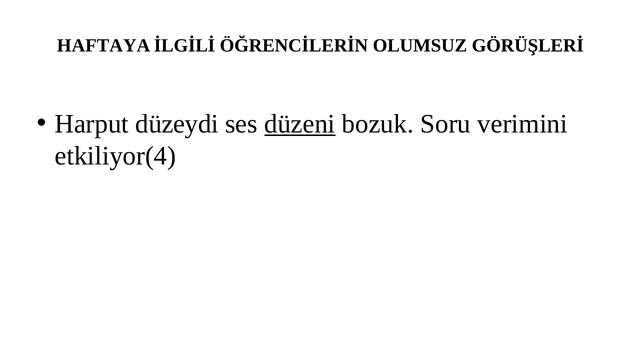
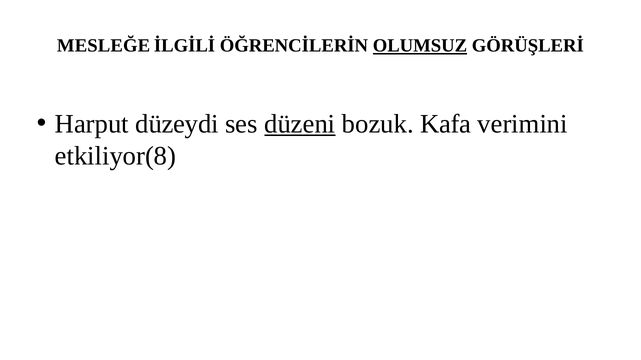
HAFTAYA: HAFTAYA -> MESLEĞE
OLUMSUZ underline: none -> present
Soru: Soru -> Kafa
etkiliyor(4: etkiliyor(4 -> etkiliyor(8
